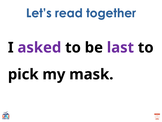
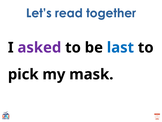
last colour: purple -> blue
